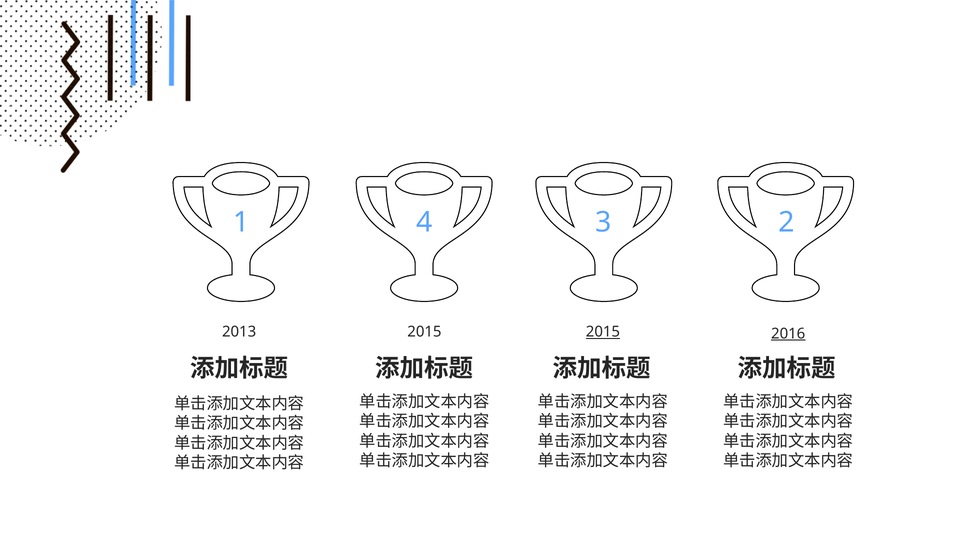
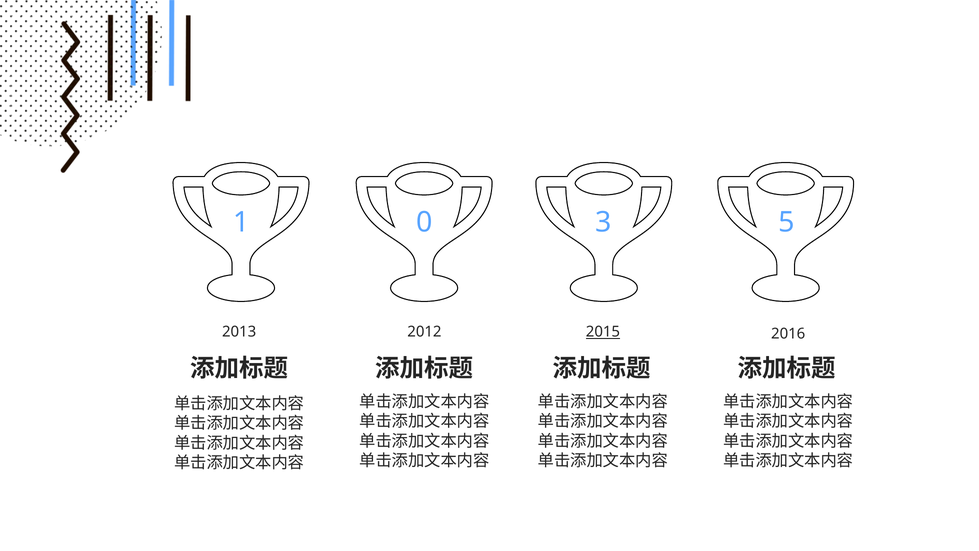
4: 4 -> 0
2: 2 -> 5
2015 at (424, 332): 2015 -> 2012
2016 underline: present -> none
